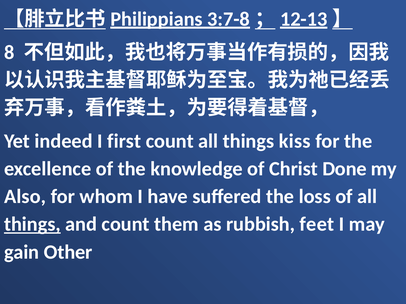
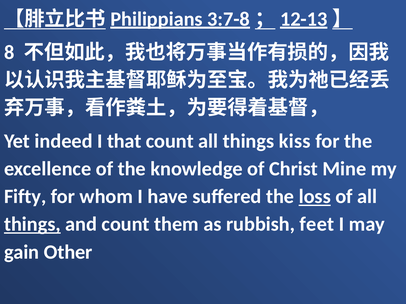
first: first -> that
Done: Done -> Mine
Also: Also -> Fifty
loss underline: none -> present
